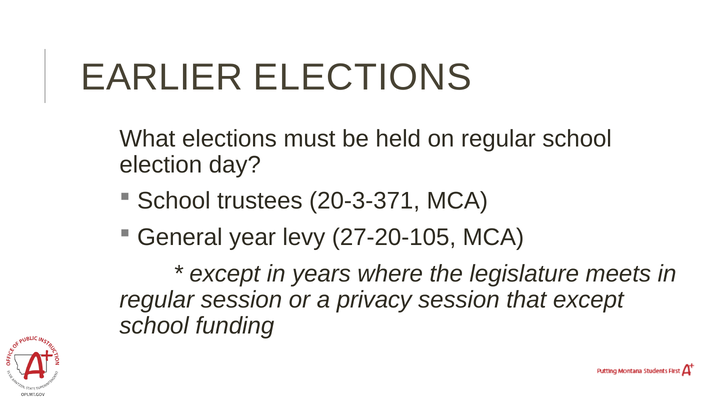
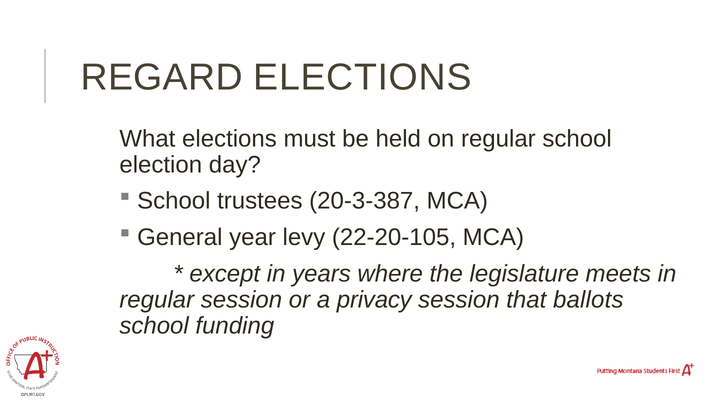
EARLIER: EARLIER -> REGARD
20-3-371: 20-3-371 -> 20-3-387
27-20-105: 27-20-105 -> 22-20-105
that except: except -> ballots
